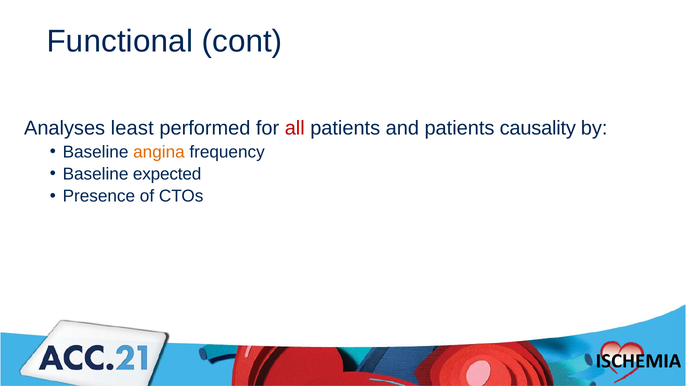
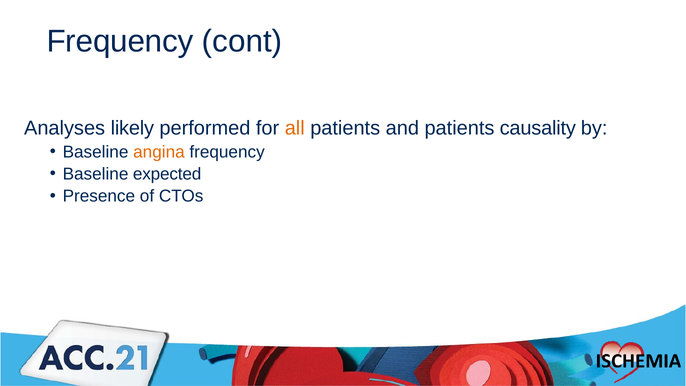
Functional at (120, 41): Functional -> Frequency
least: least -> likely
all colour: red -> orange
